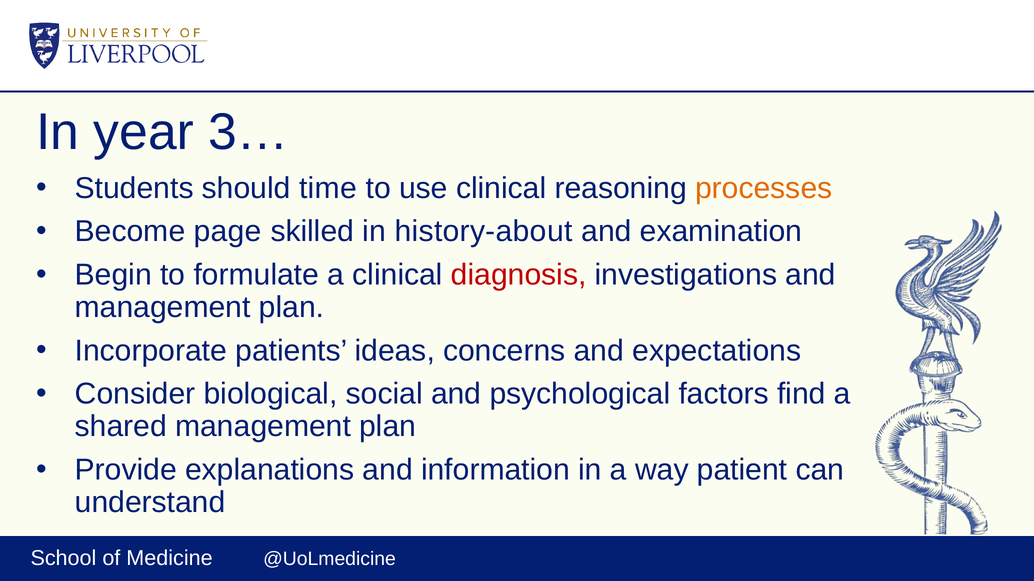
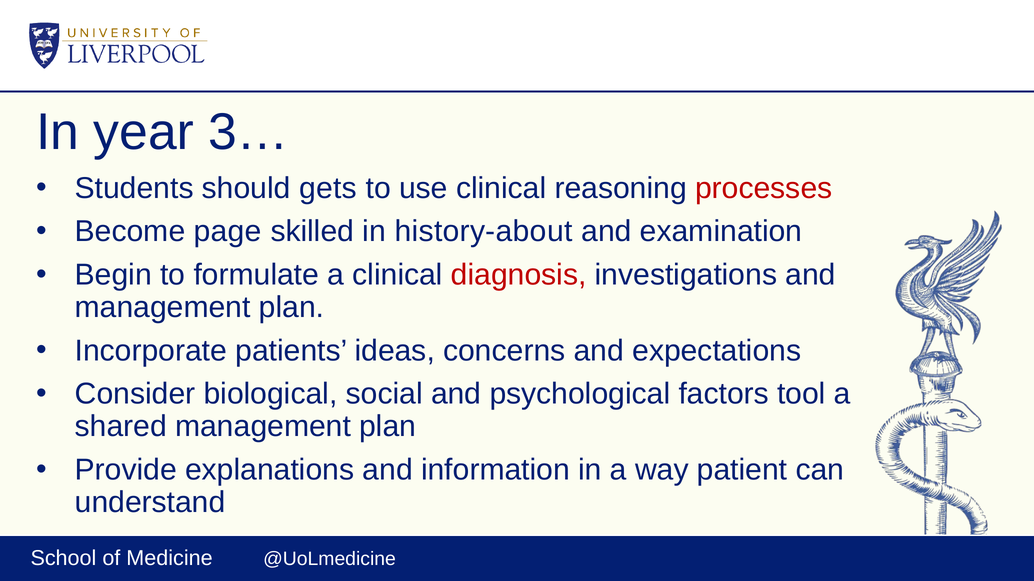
time: time -> gets
processes colour: orange -> red
find: find -> tool
